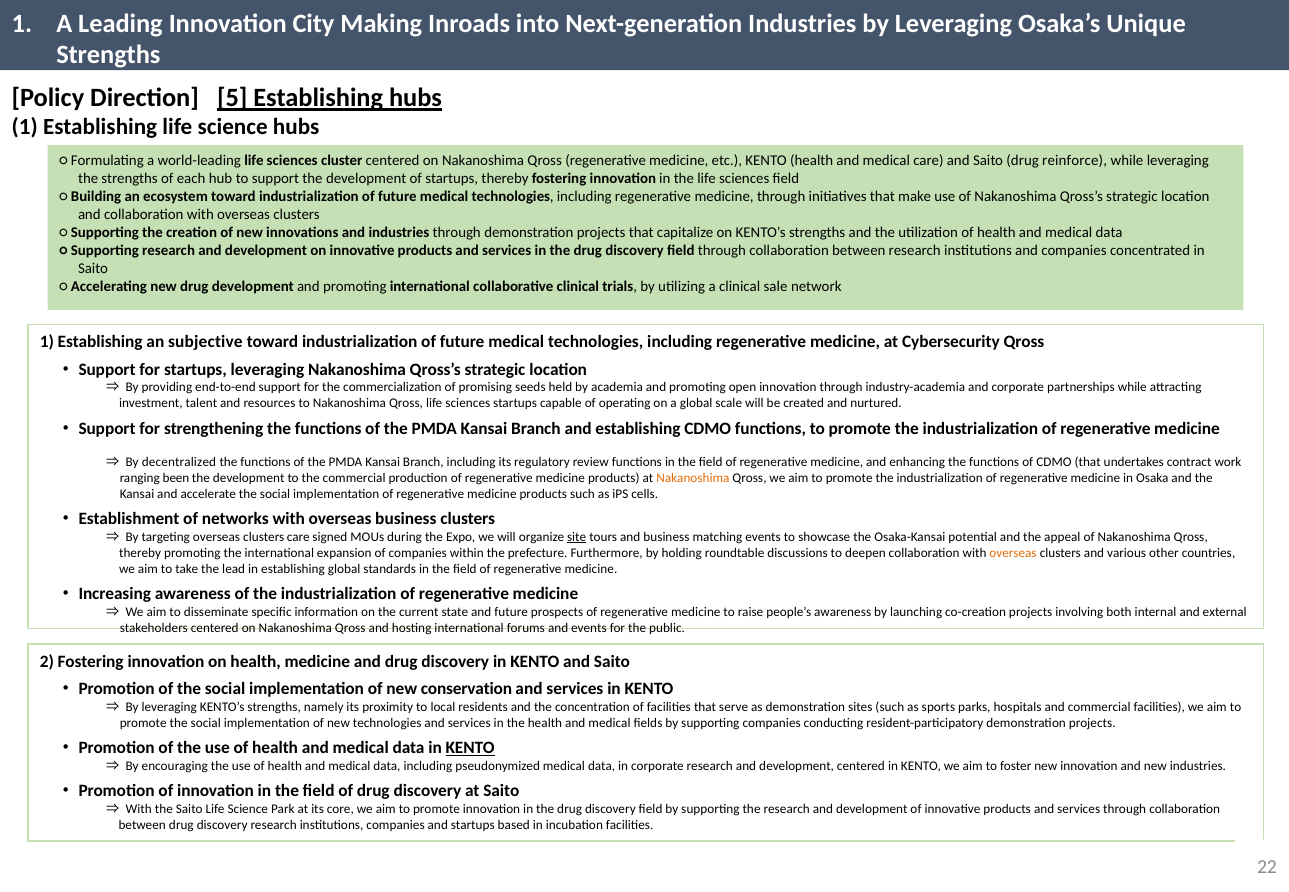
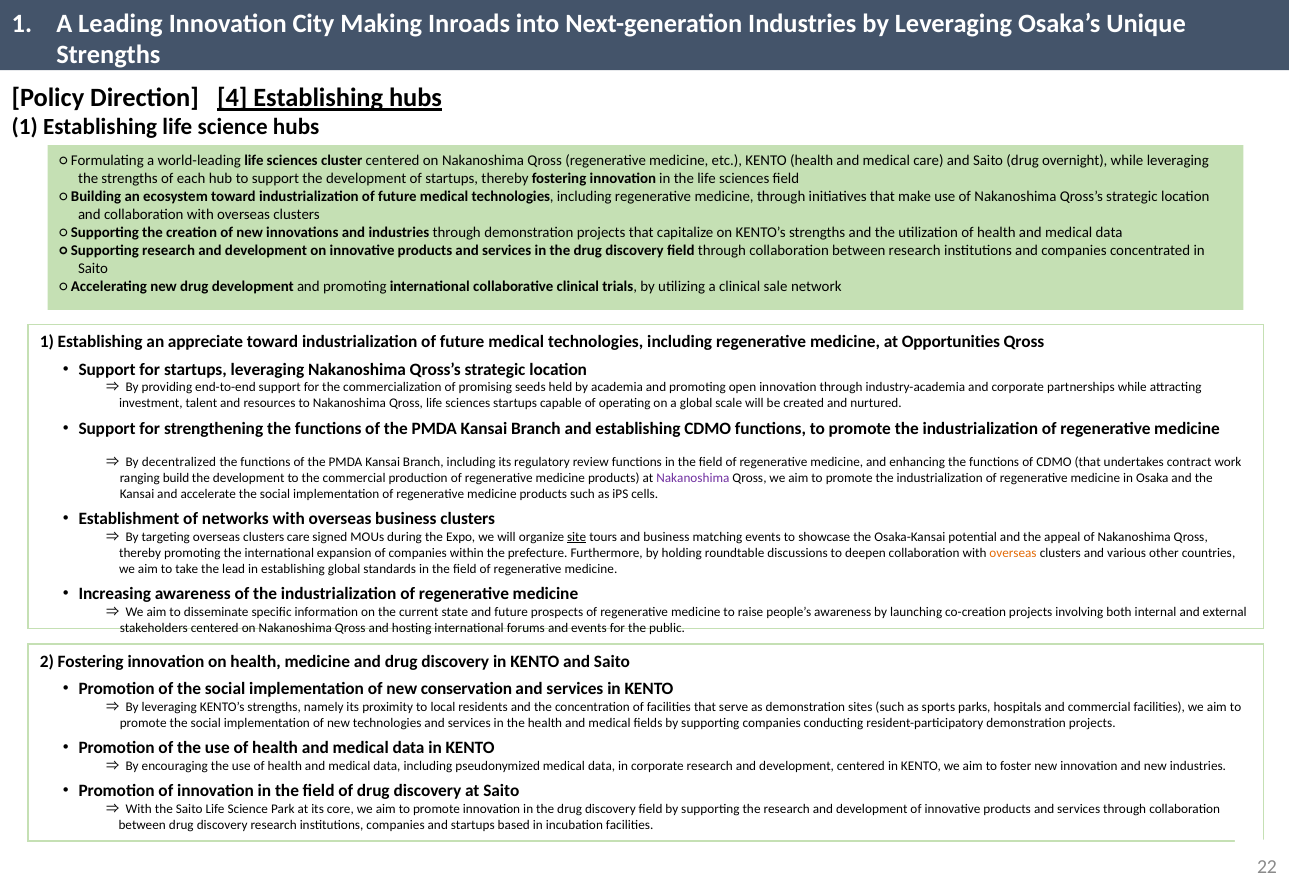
5: 5 -> 4
reinforce: reinforce -> overnight
subjective: subjective -> appreciate
Cybersecurity: Cybersecurity -> Opportunities
been: been -> build
Nakanoshima at (693, 478) colour: orange -> purple
KENTO at (470, 748) underline: present -> none
